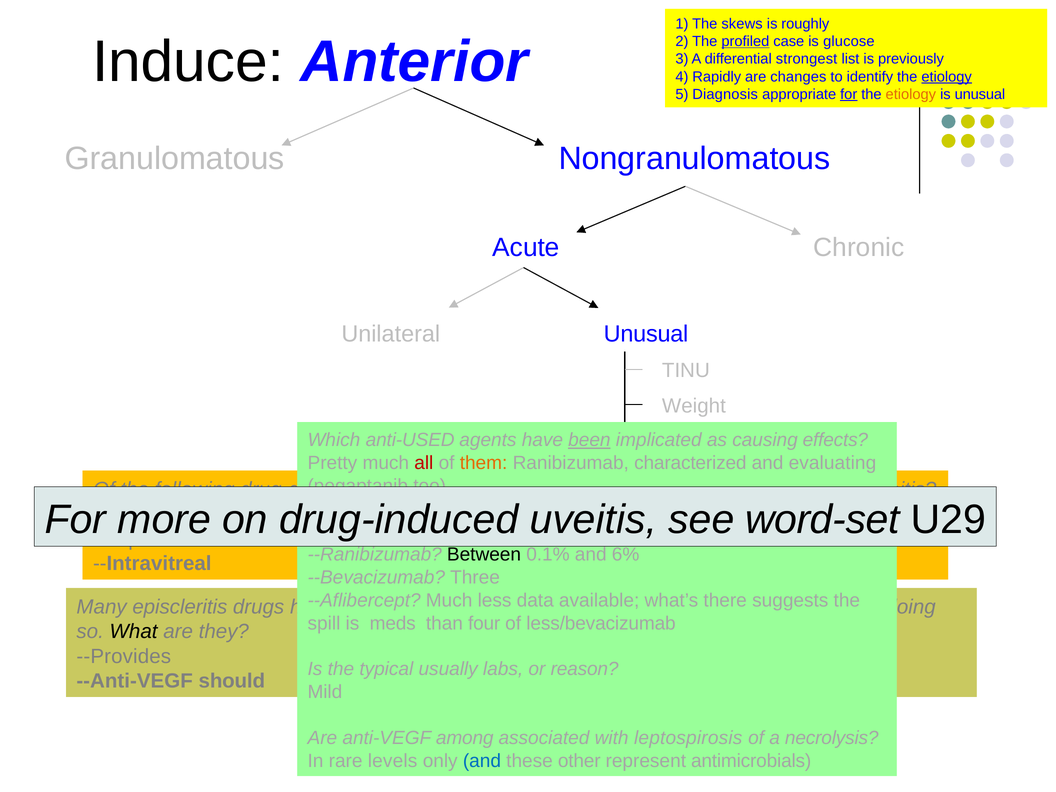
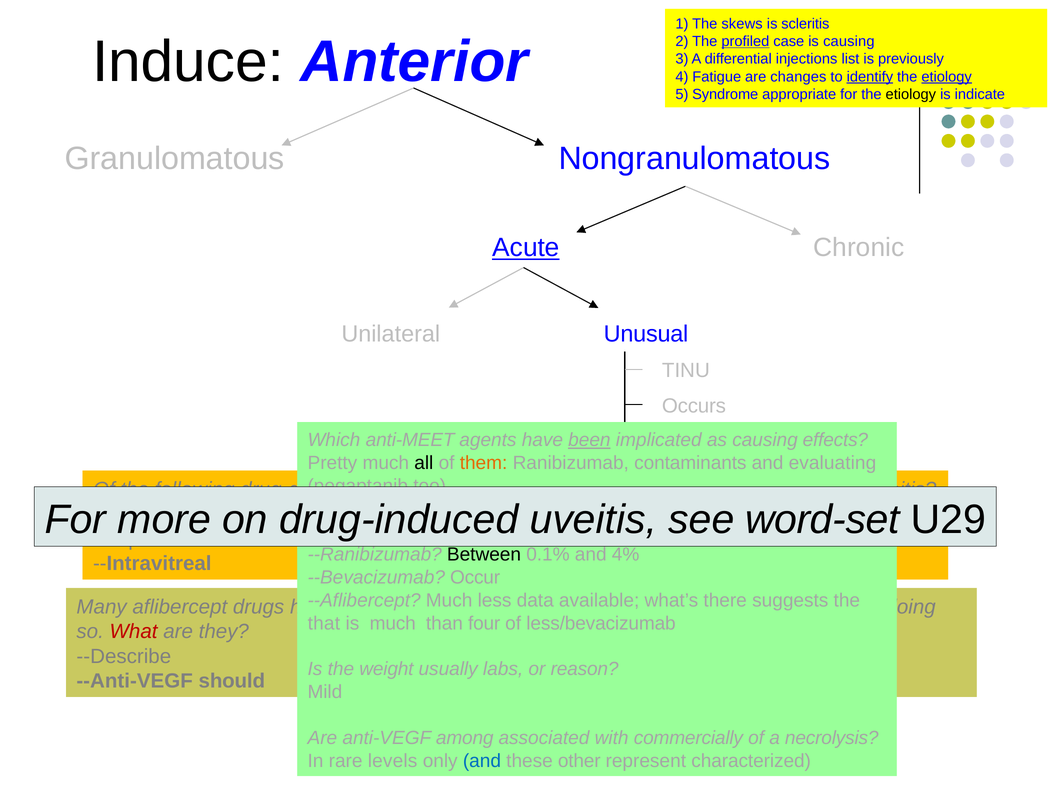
roughly: roughly -> scleritis
is glucose: glucose -> causing
strongest: strongest -> injections
Rapidly: Rapidly -> Fatigue
identify underline: none -> present
Diagnosis: Diagnosis -> Syndrome
for at (849, 94) underline: present -> none
etiology at (911, 94) colour: orange -> black
is unusual: unusual -> indicate
Acute underline: none -> present
Weight: Weight -> Occurs
anti-USED: anti-USED -> anti-MEET
all colour: red -> black
characterized: characterized -> contaminants
6%: 6% -> 4%
Three: Three -> Occur
episcleritis: episcleritis -> aflibercept
spill: spill -> that
is meds: meds -> much
What at (134, 632) colour: black -> red
--Provides: --Provides -> --Describe
typical: typical -> weight
with leptospirosis: leptospirosis -> commercially
antimicrobials: antimicrobials -> characterized
